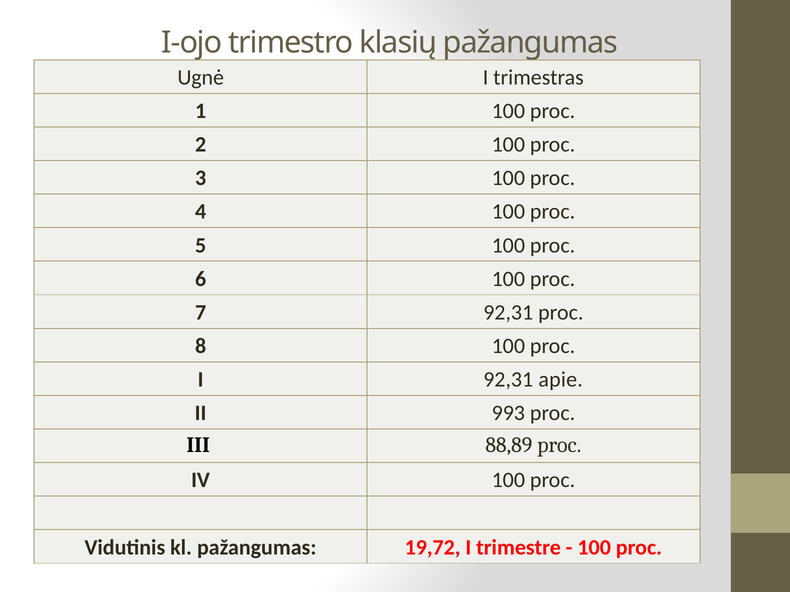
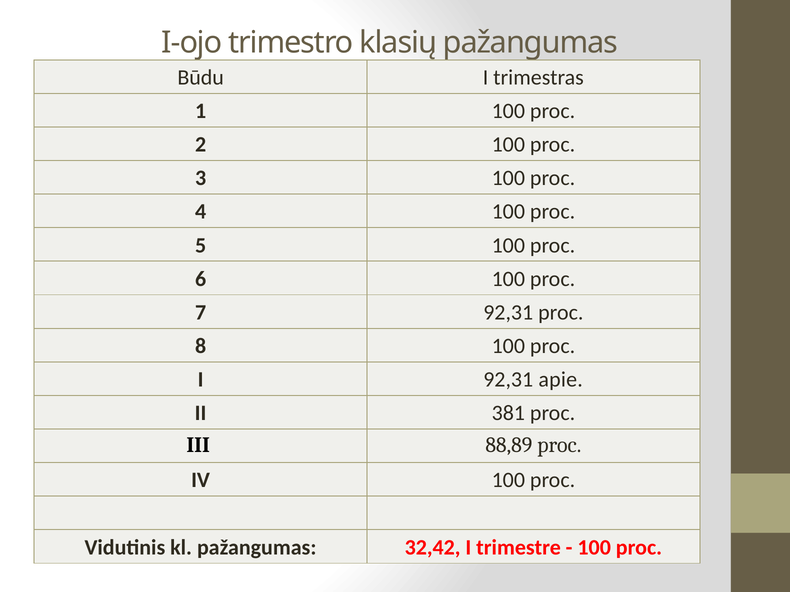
Ugnė: Ugnė -> Būdu
993: 993 -> 381
19,72: 19,72 -> 32,42
